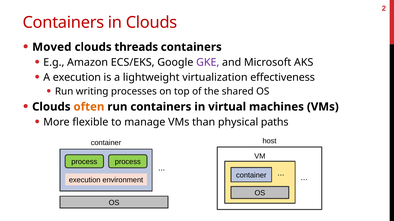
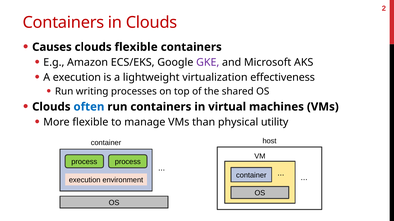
Moved: Moved -> Causes
clouds threads: threads -> flexible
often colour: orange -> blue
paths: paths -> utility
